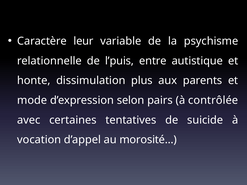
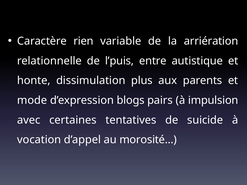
leur: leur -> rien
psychisme: psychisme -> arriération
selon: selon -> blogs
contrôlée: contrôlée -> impulsion
